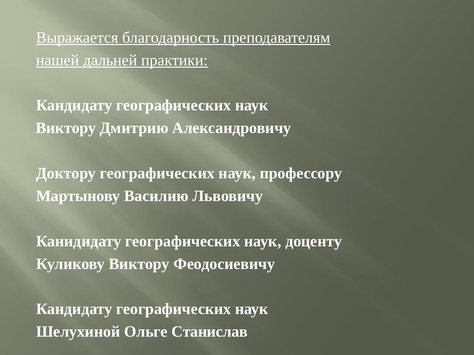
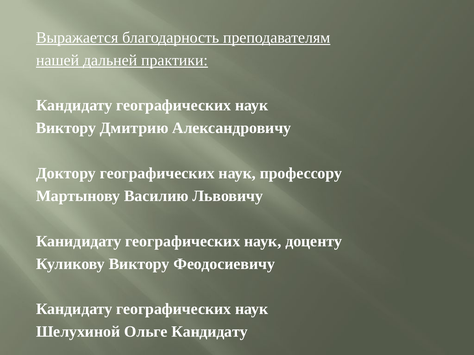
Ольге Станислав: Станислав -> Кандидату
